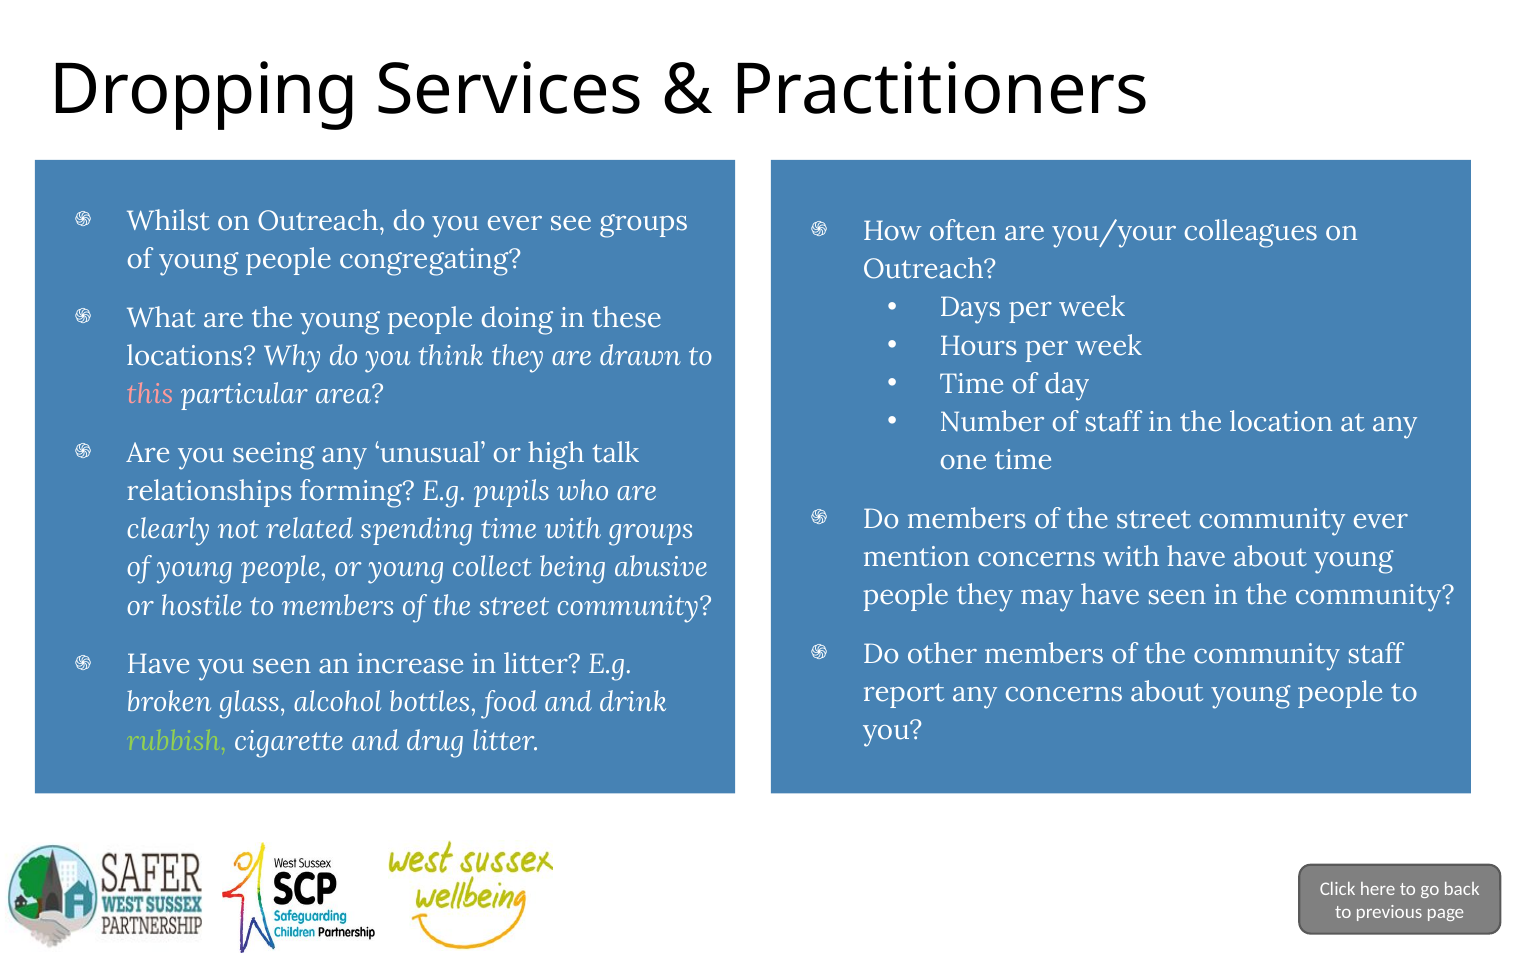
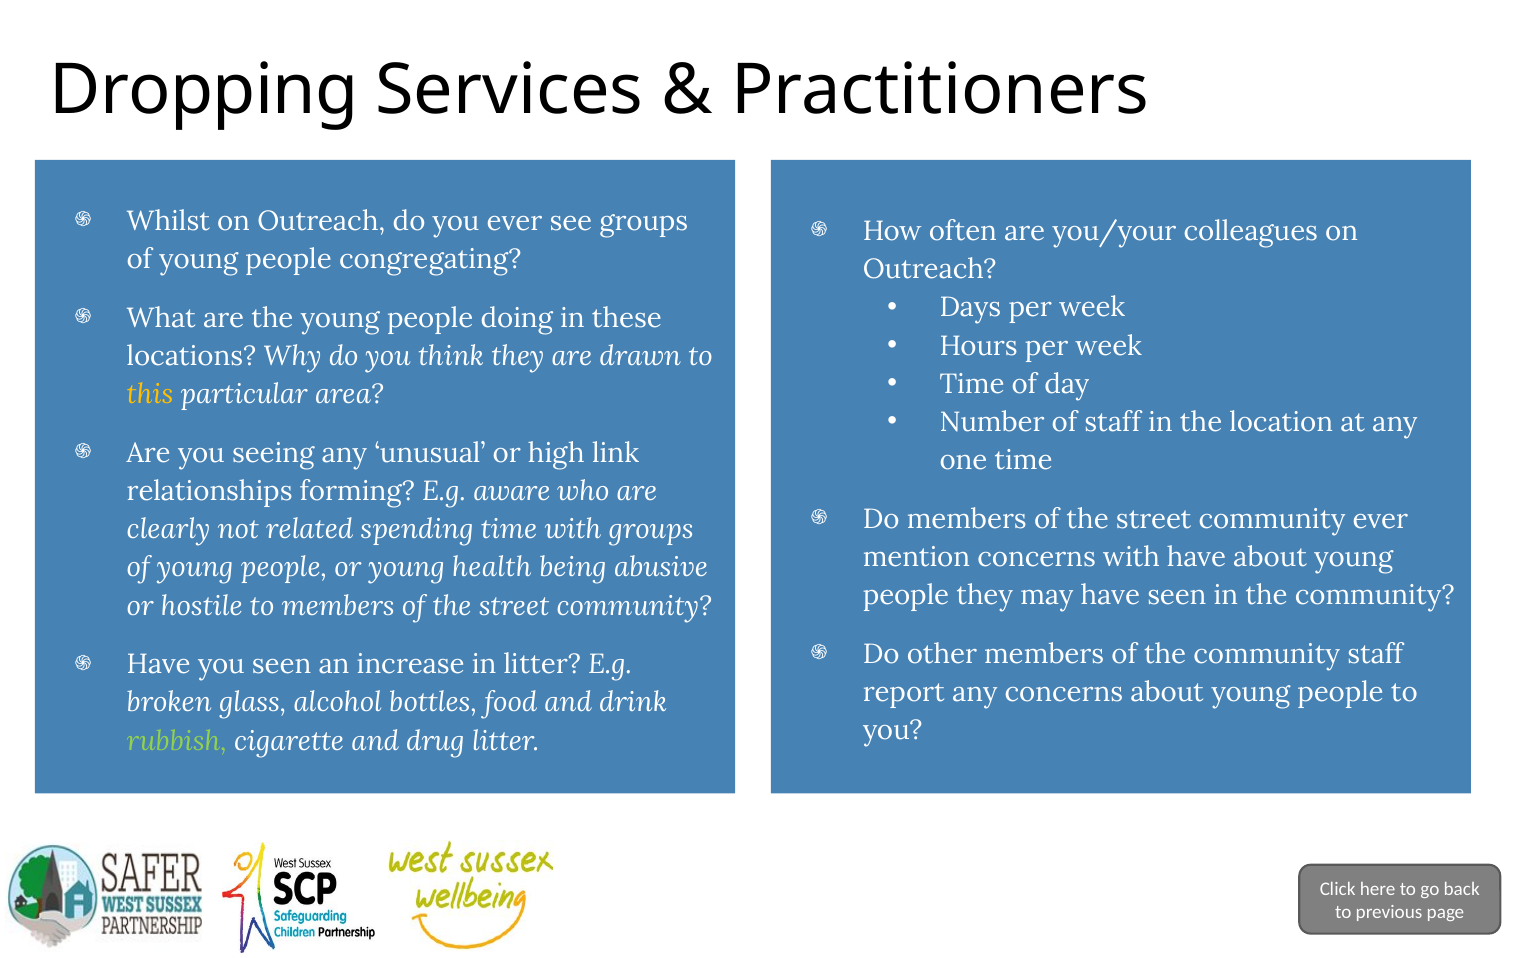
this colour: pink -> yellow
talk: talk -> link
pupils: pupils -> aware
collect: collect -> health
